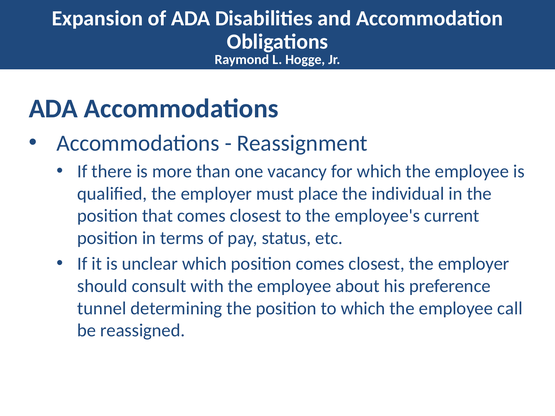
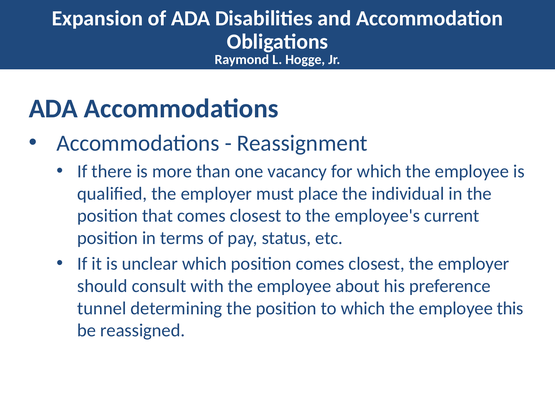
call: call -> this
